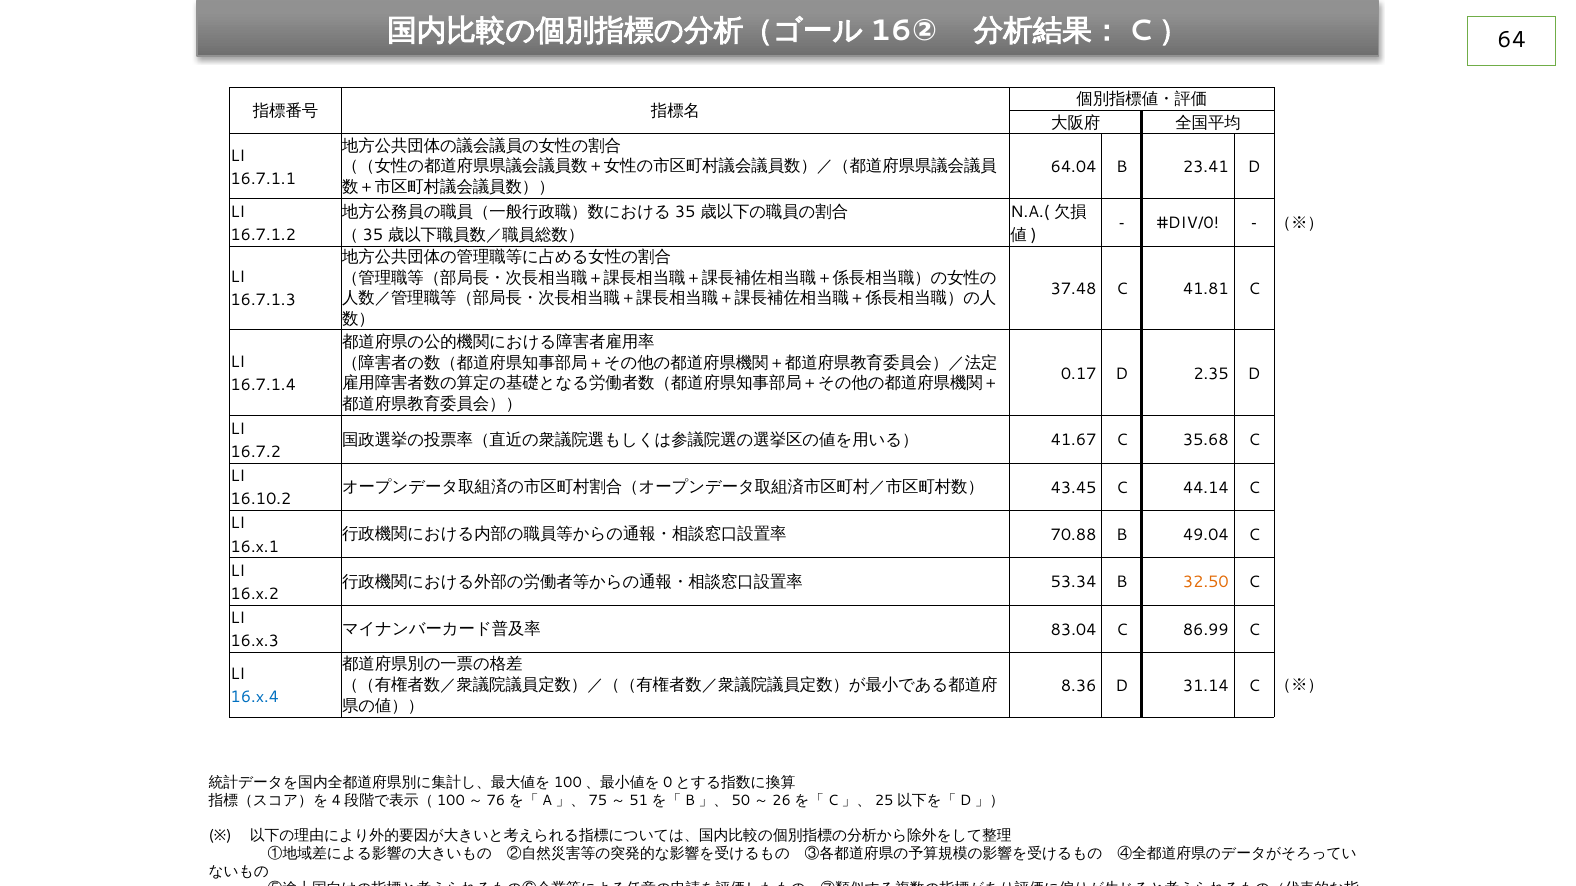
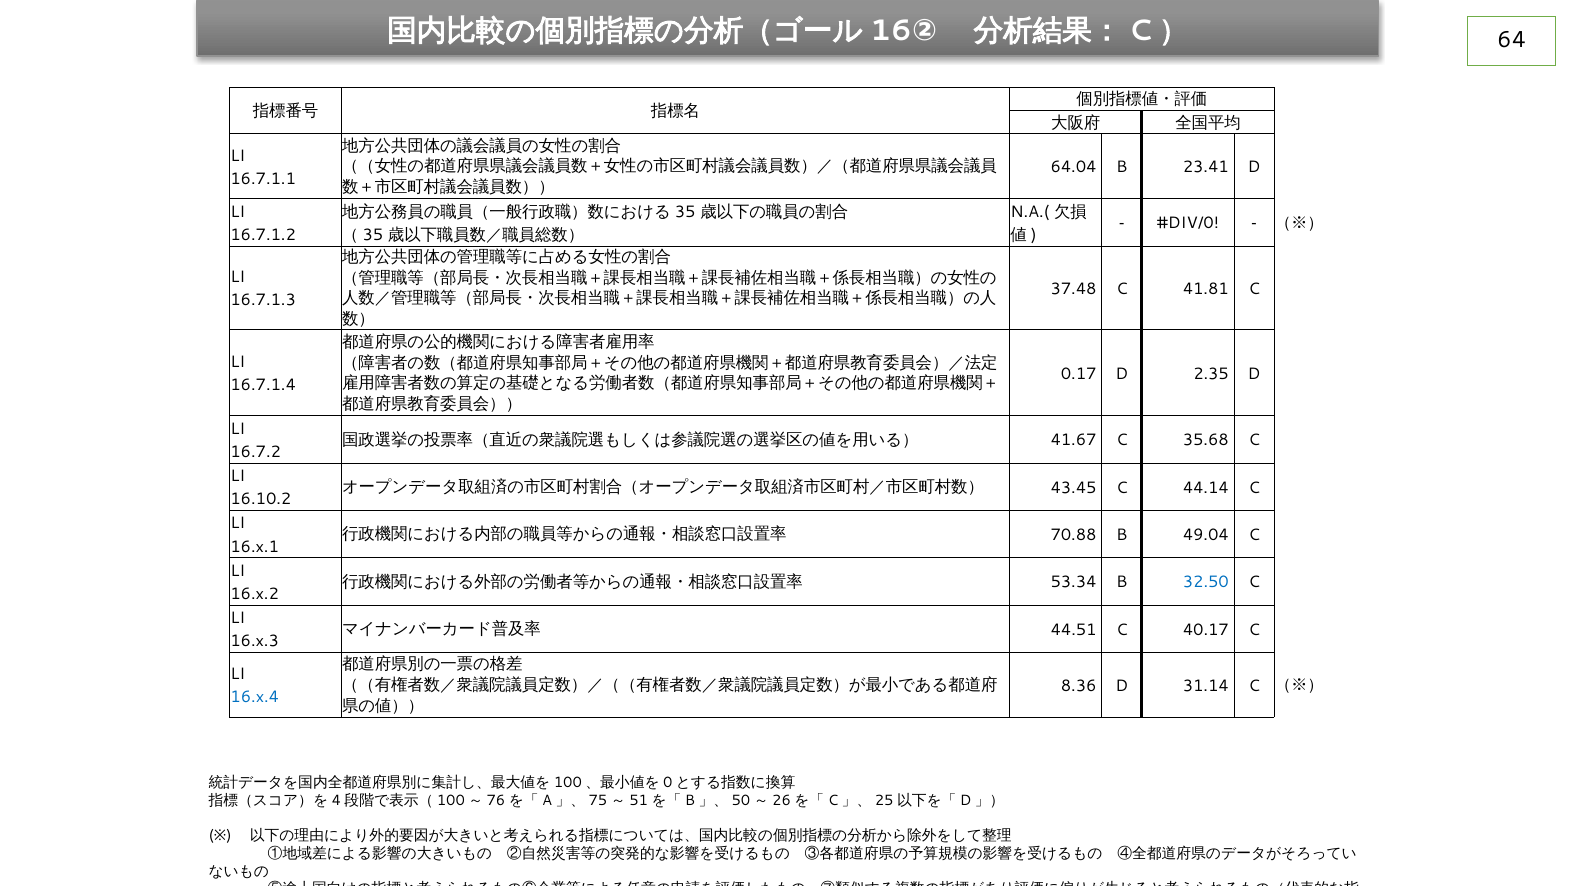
32.50 colour: orange -> blue
83.04: 83.04 -> 44.51
86.99: 86.99 -> 40.17
